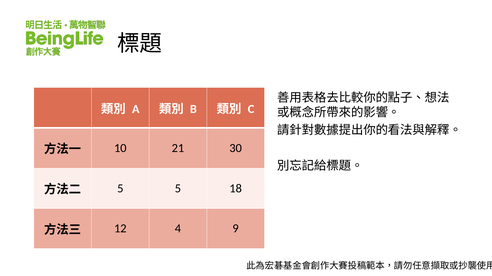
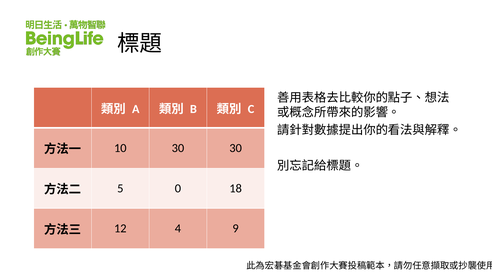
10 21: 21 -> 30
5 5: 5 -> 0
